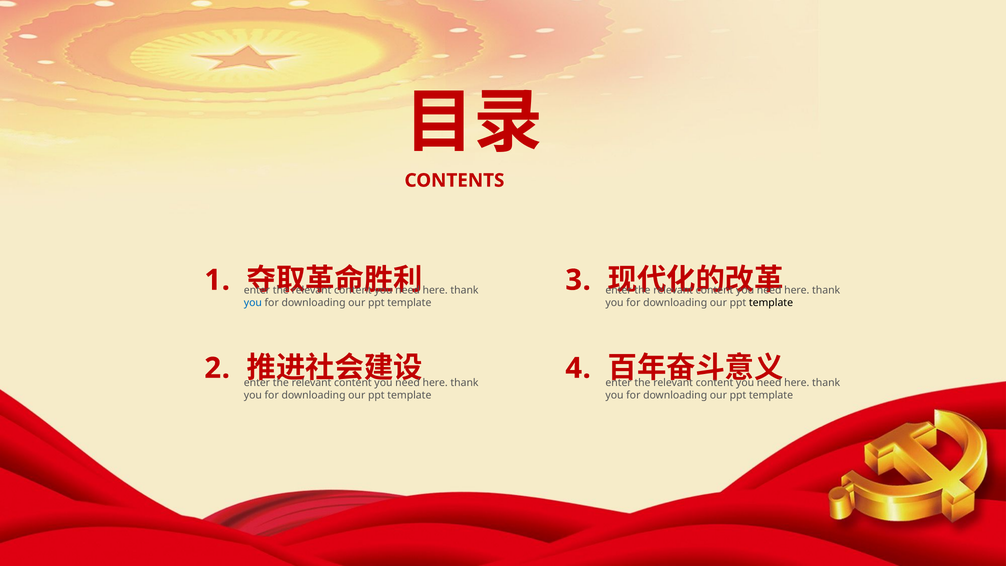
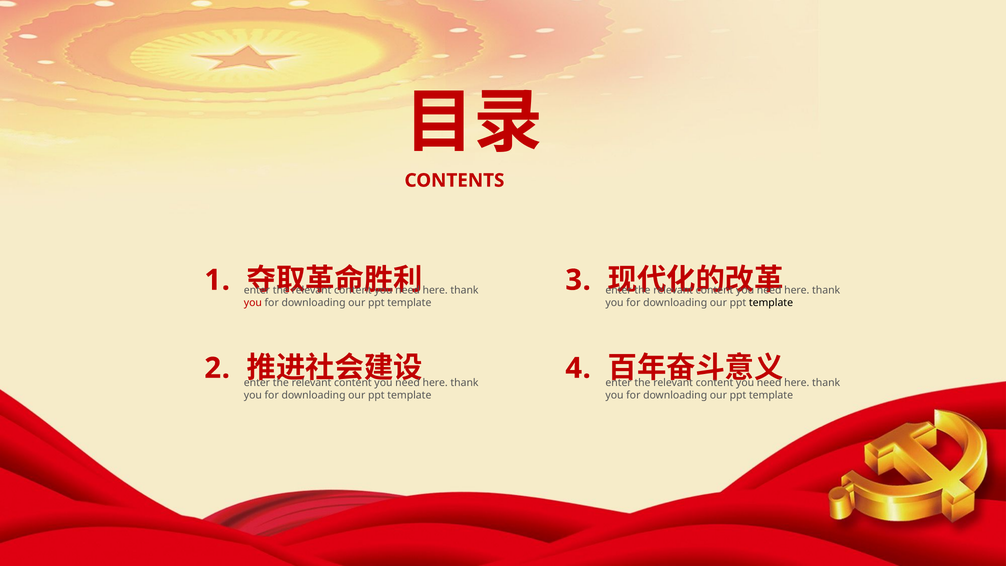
you at (253, 303) colour: blue -> red
